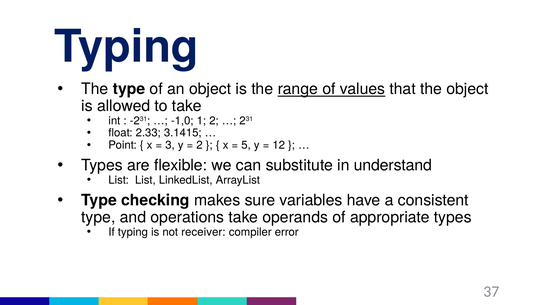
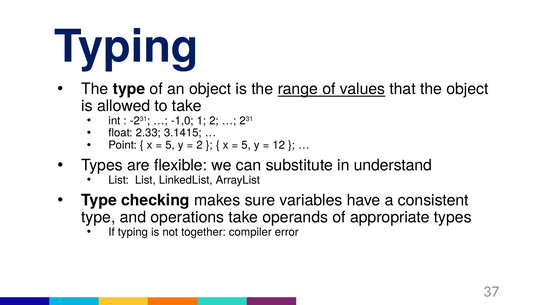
3 at (170, 145): 3 -> 5
receiver: receiver -> together
